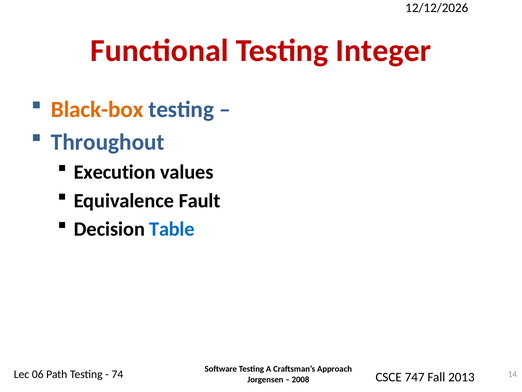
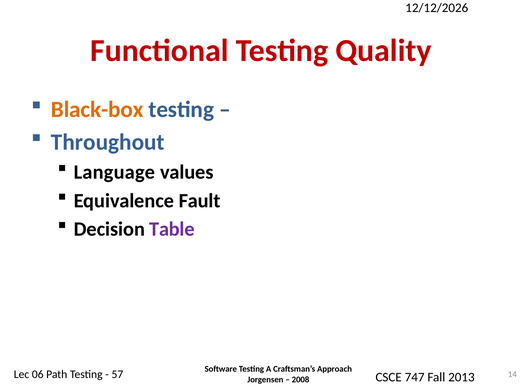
Integer: Integer -> Quality
Execution: Execution -> Language
Table colour: blue -> purple
74: 74 -> 57
